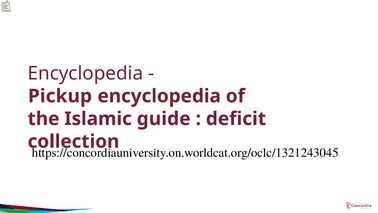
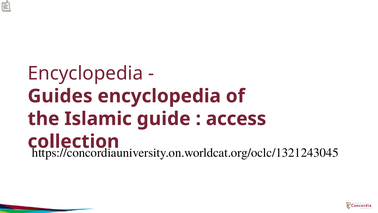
Pickup: Pickup -> Guides
deficit: deficit -> access
